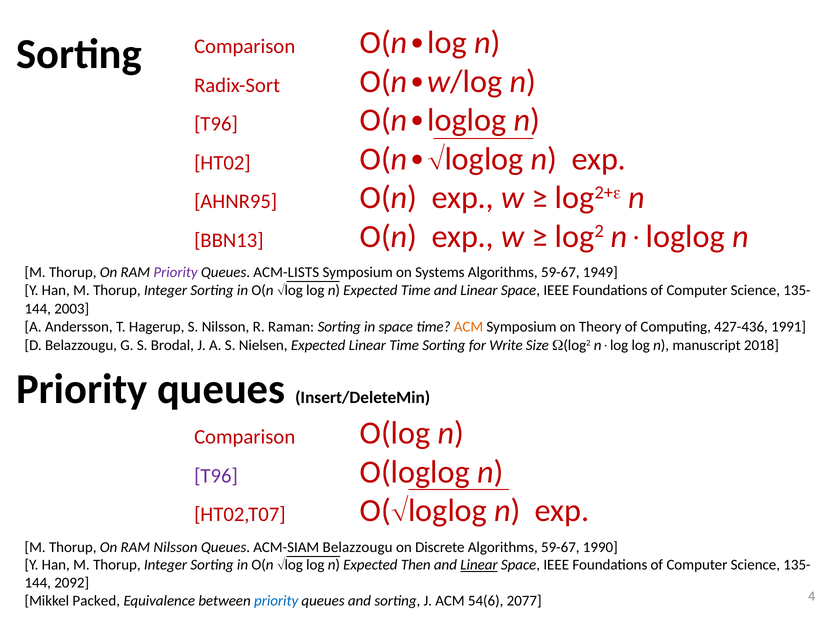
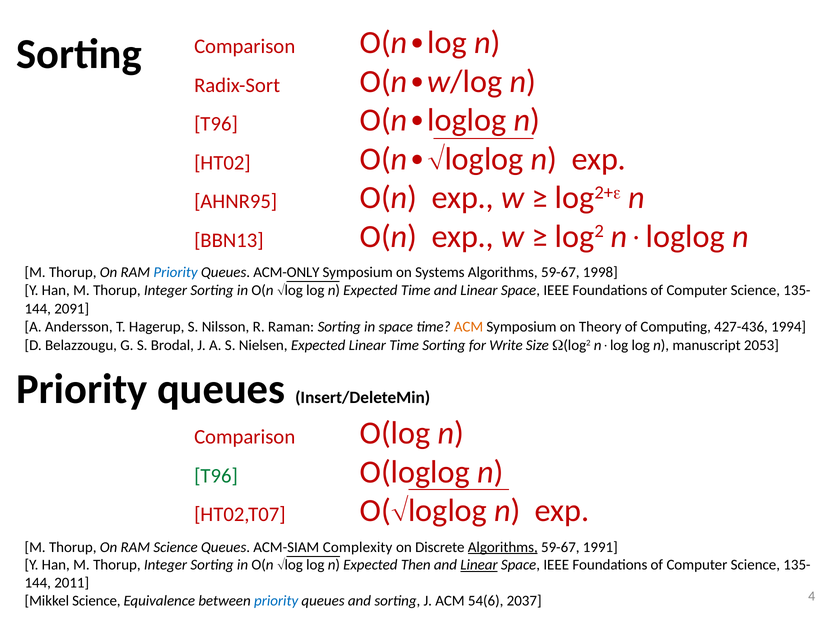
Priority at (176, 272) colour: purple -> blue
ACM-LISTS: ACM-LISTS -> ACM-ONLY
1949: 1949 -> 1998
2003: 2003 -> 2091
1991: 1991 -> 1994
2018: 2018 -> 2053
T96 at (216, 476) colour: purple -> green
RAM Nilsson: Nilsson -> Science
ACM-SIAM Belazzougu: Belazzougu -> Complexity
Algorithms at (503, 547) underline: none -> present
1990: 1990 -> 1991
2092: 2092 -> 2011
Mikkel Packed: Packed -> Science
2077: 2077 -> 2037
